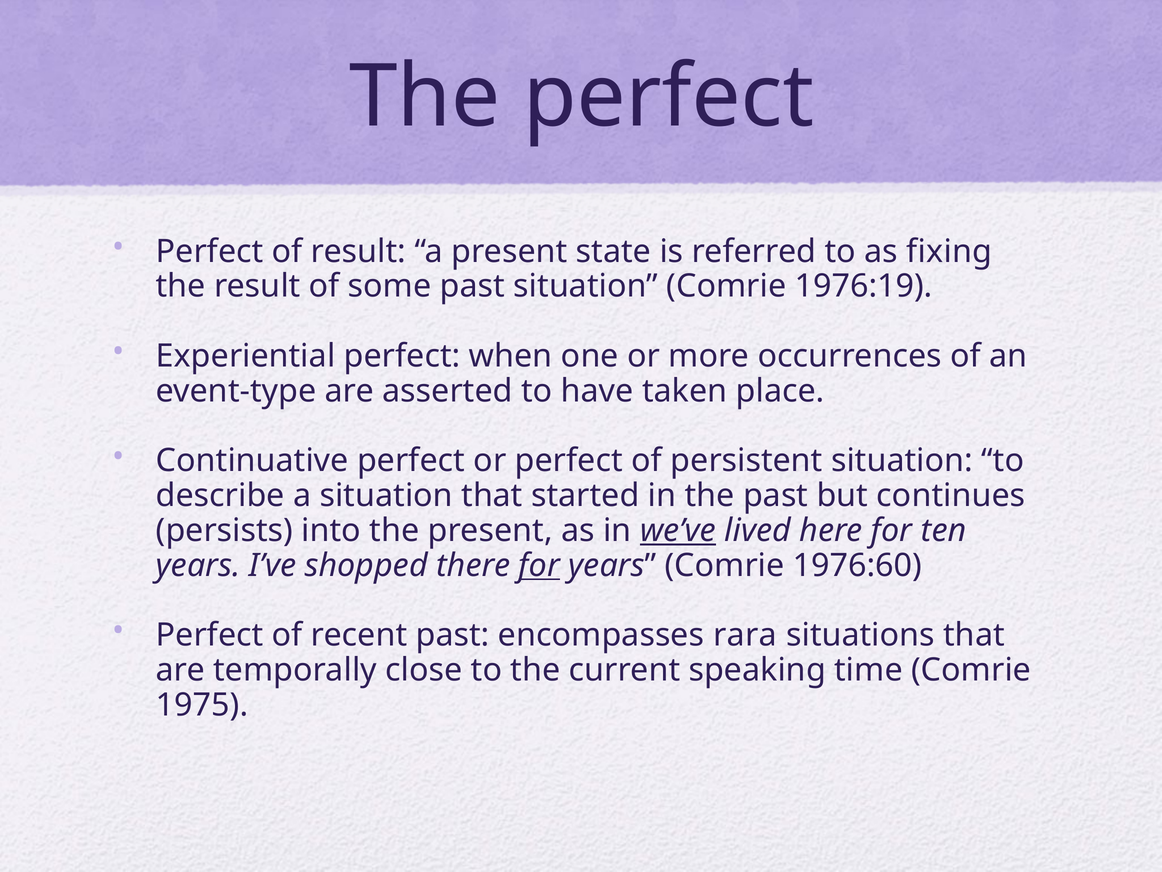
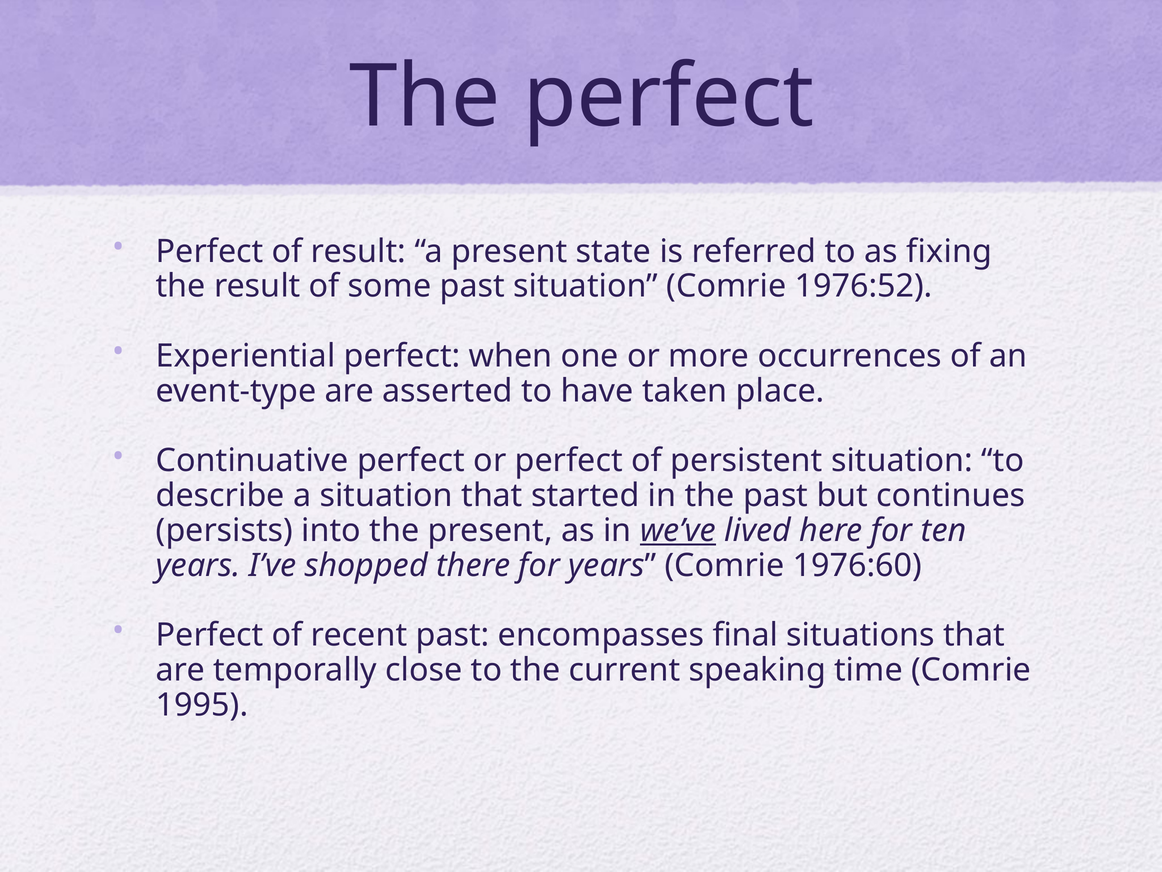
1976:19: 1976:19 -> 1976:52
for at (539, 565) underline: present -> none
rara: rara -> final
1975: 1975 -> 1995
